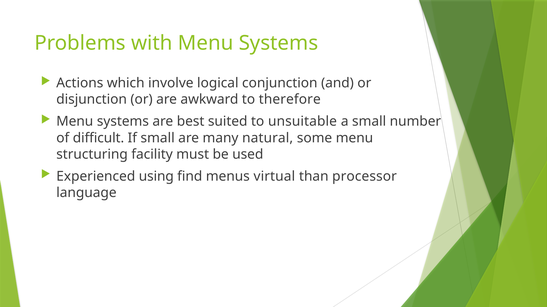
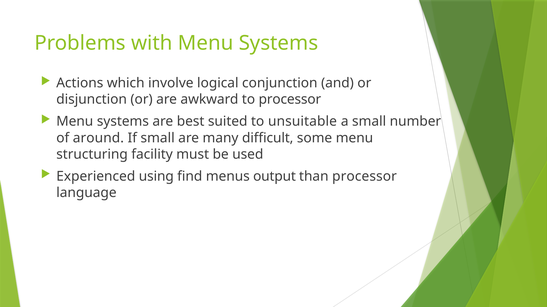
to therefore: therefore -> processor
difficult: difficult -> around
natural: natural -> difficult
virtual: virtual -> output
